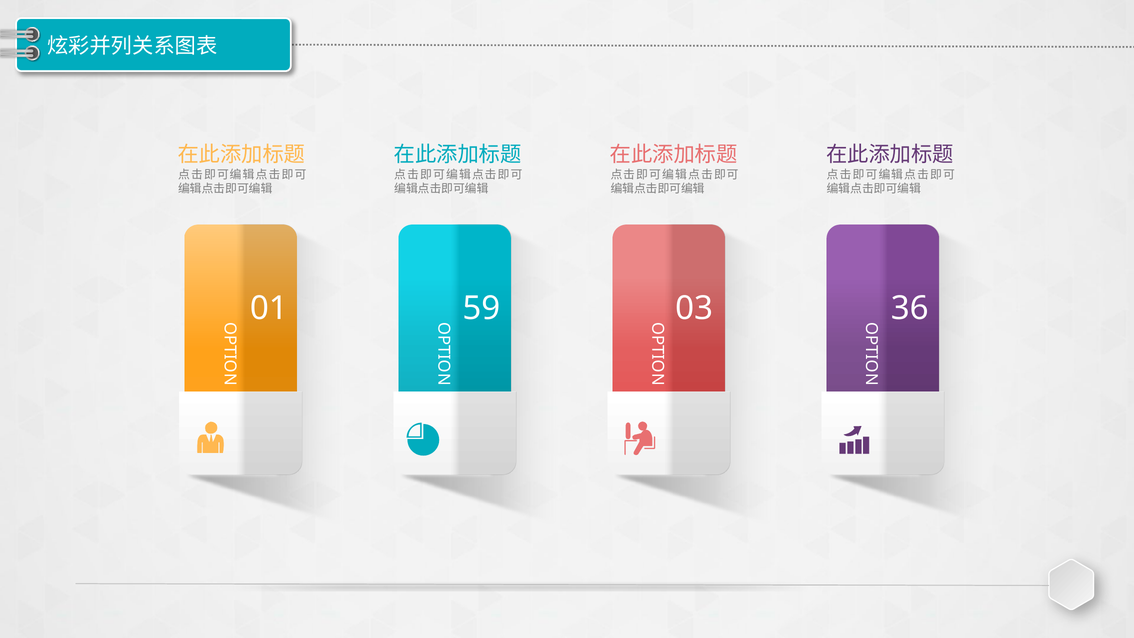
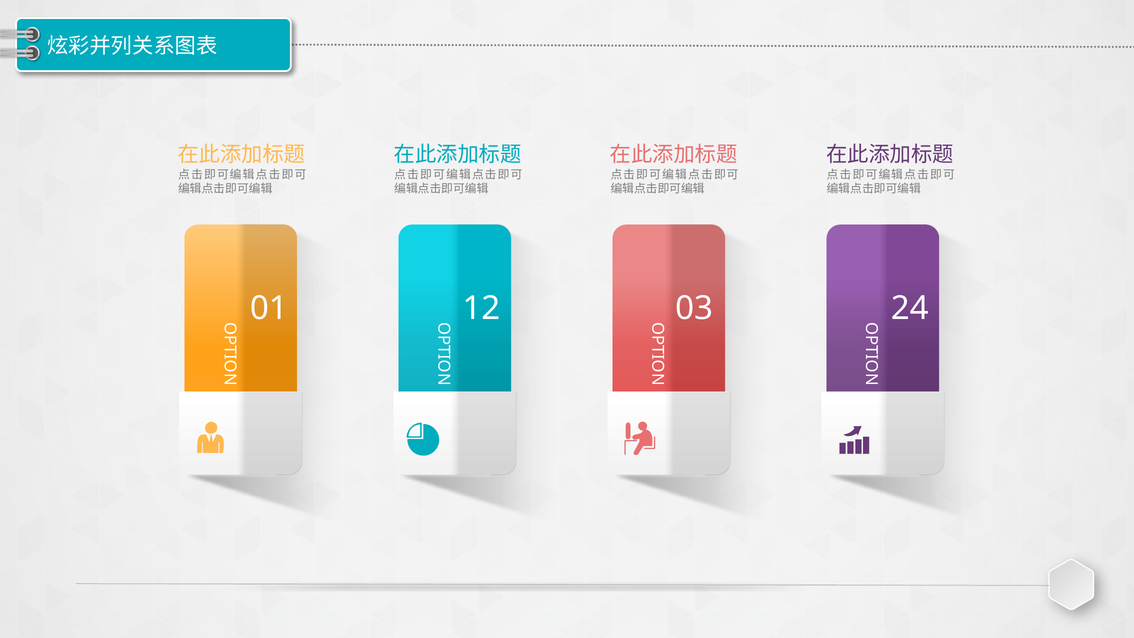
59: 59 -> 12
36: 36 -> 24
